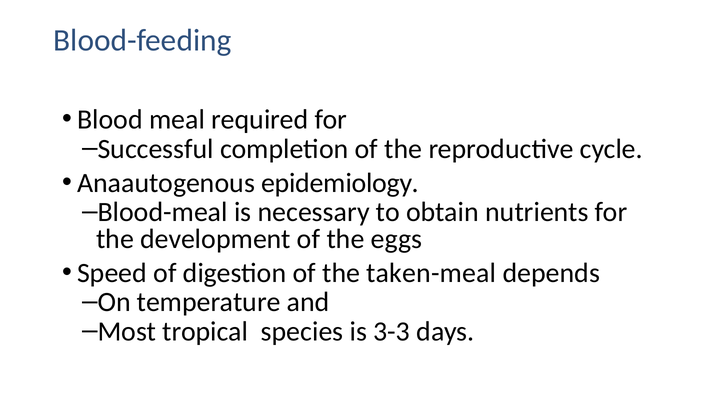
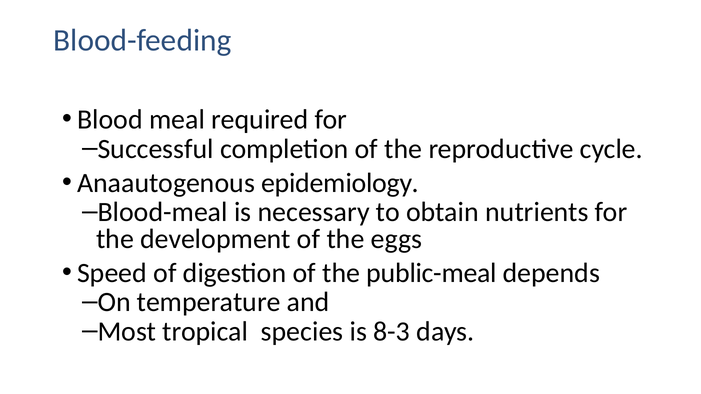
taken-meal: taken-meal -> public-meal
3-3: 3-3 -> 8-3
